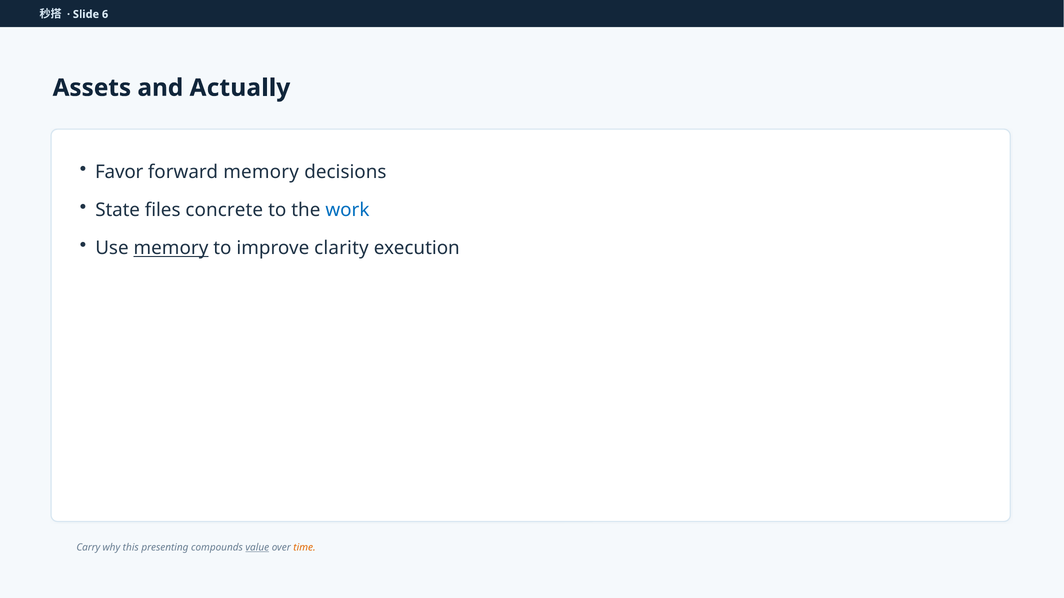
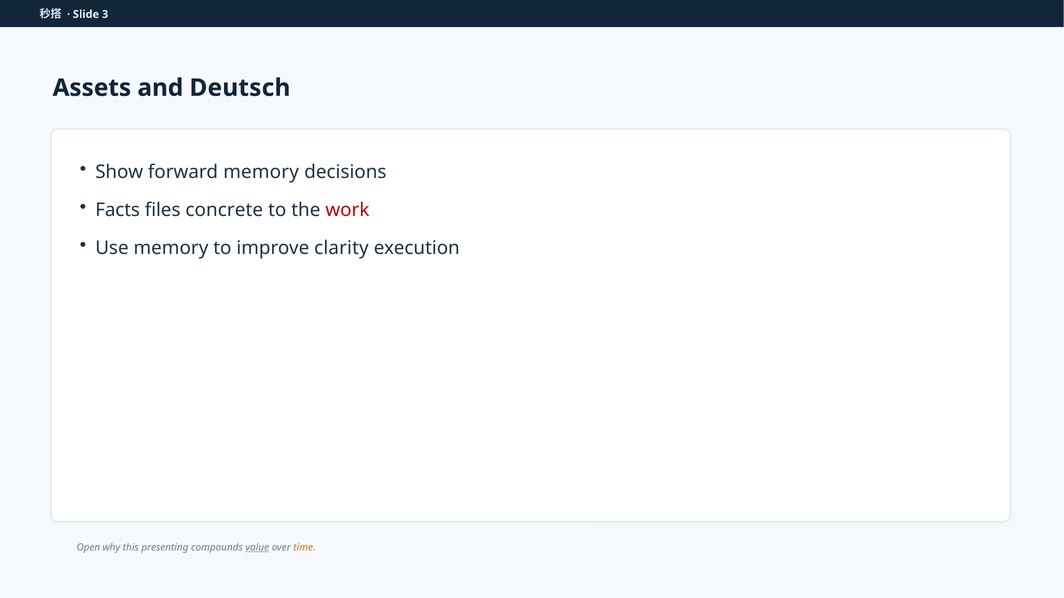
6: 6 -> 3
Actually: Actually -> Deutsch
Favor: Favor -> Show
State: State -> Facts
work colour: blue -> red
memory at (171, 248) underline: present -> none
Carry: Carry -> Open
